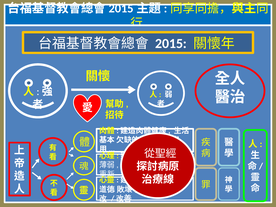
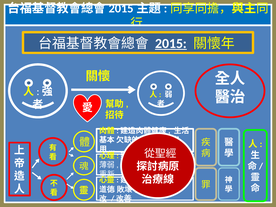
2015 underline: none -> present
